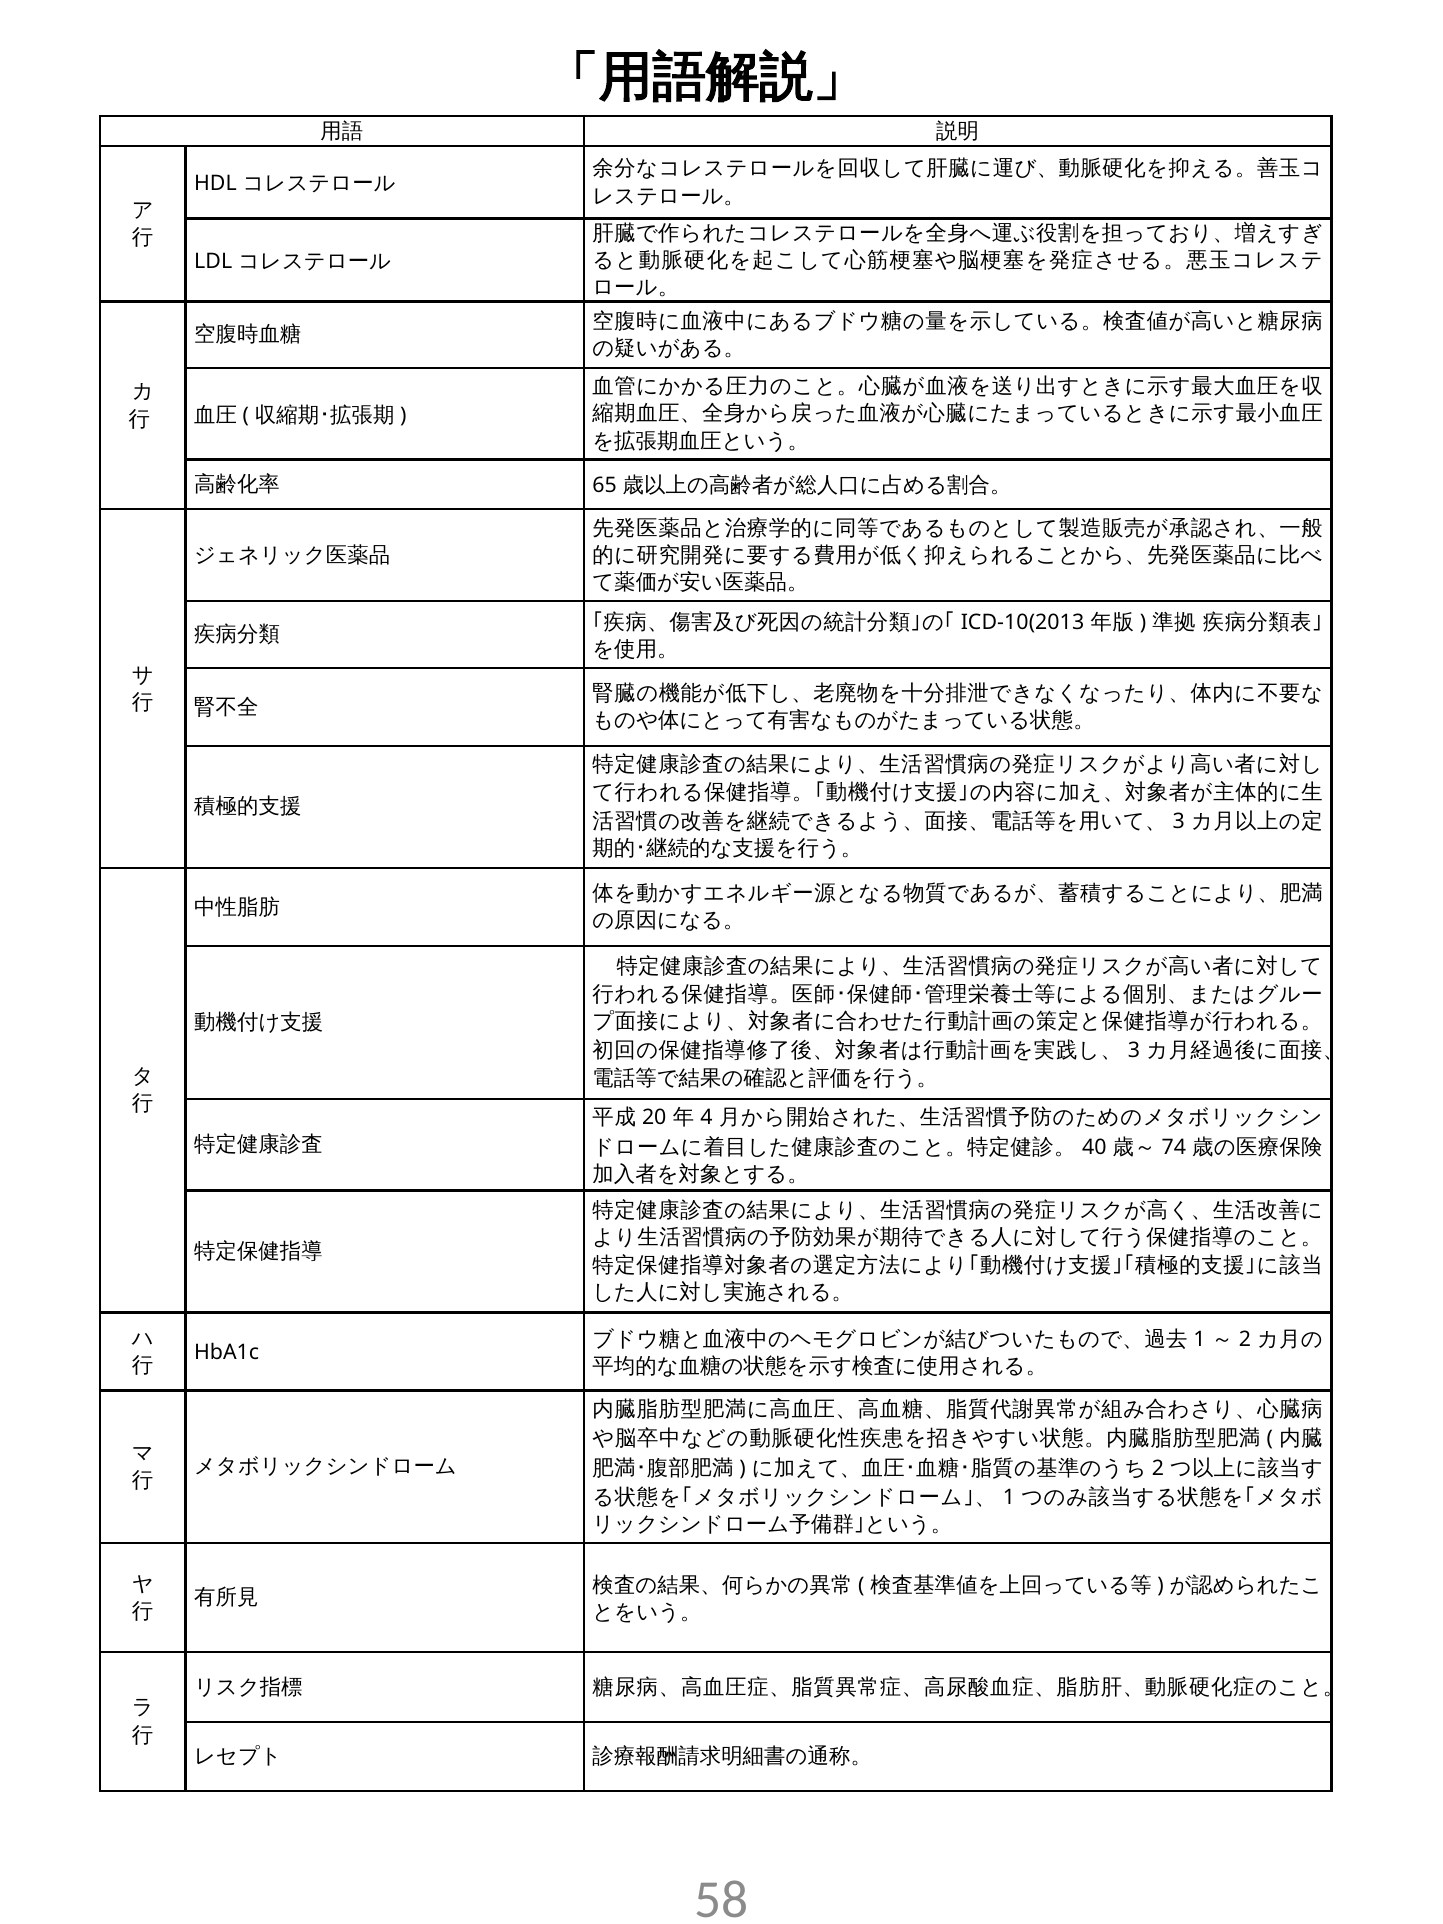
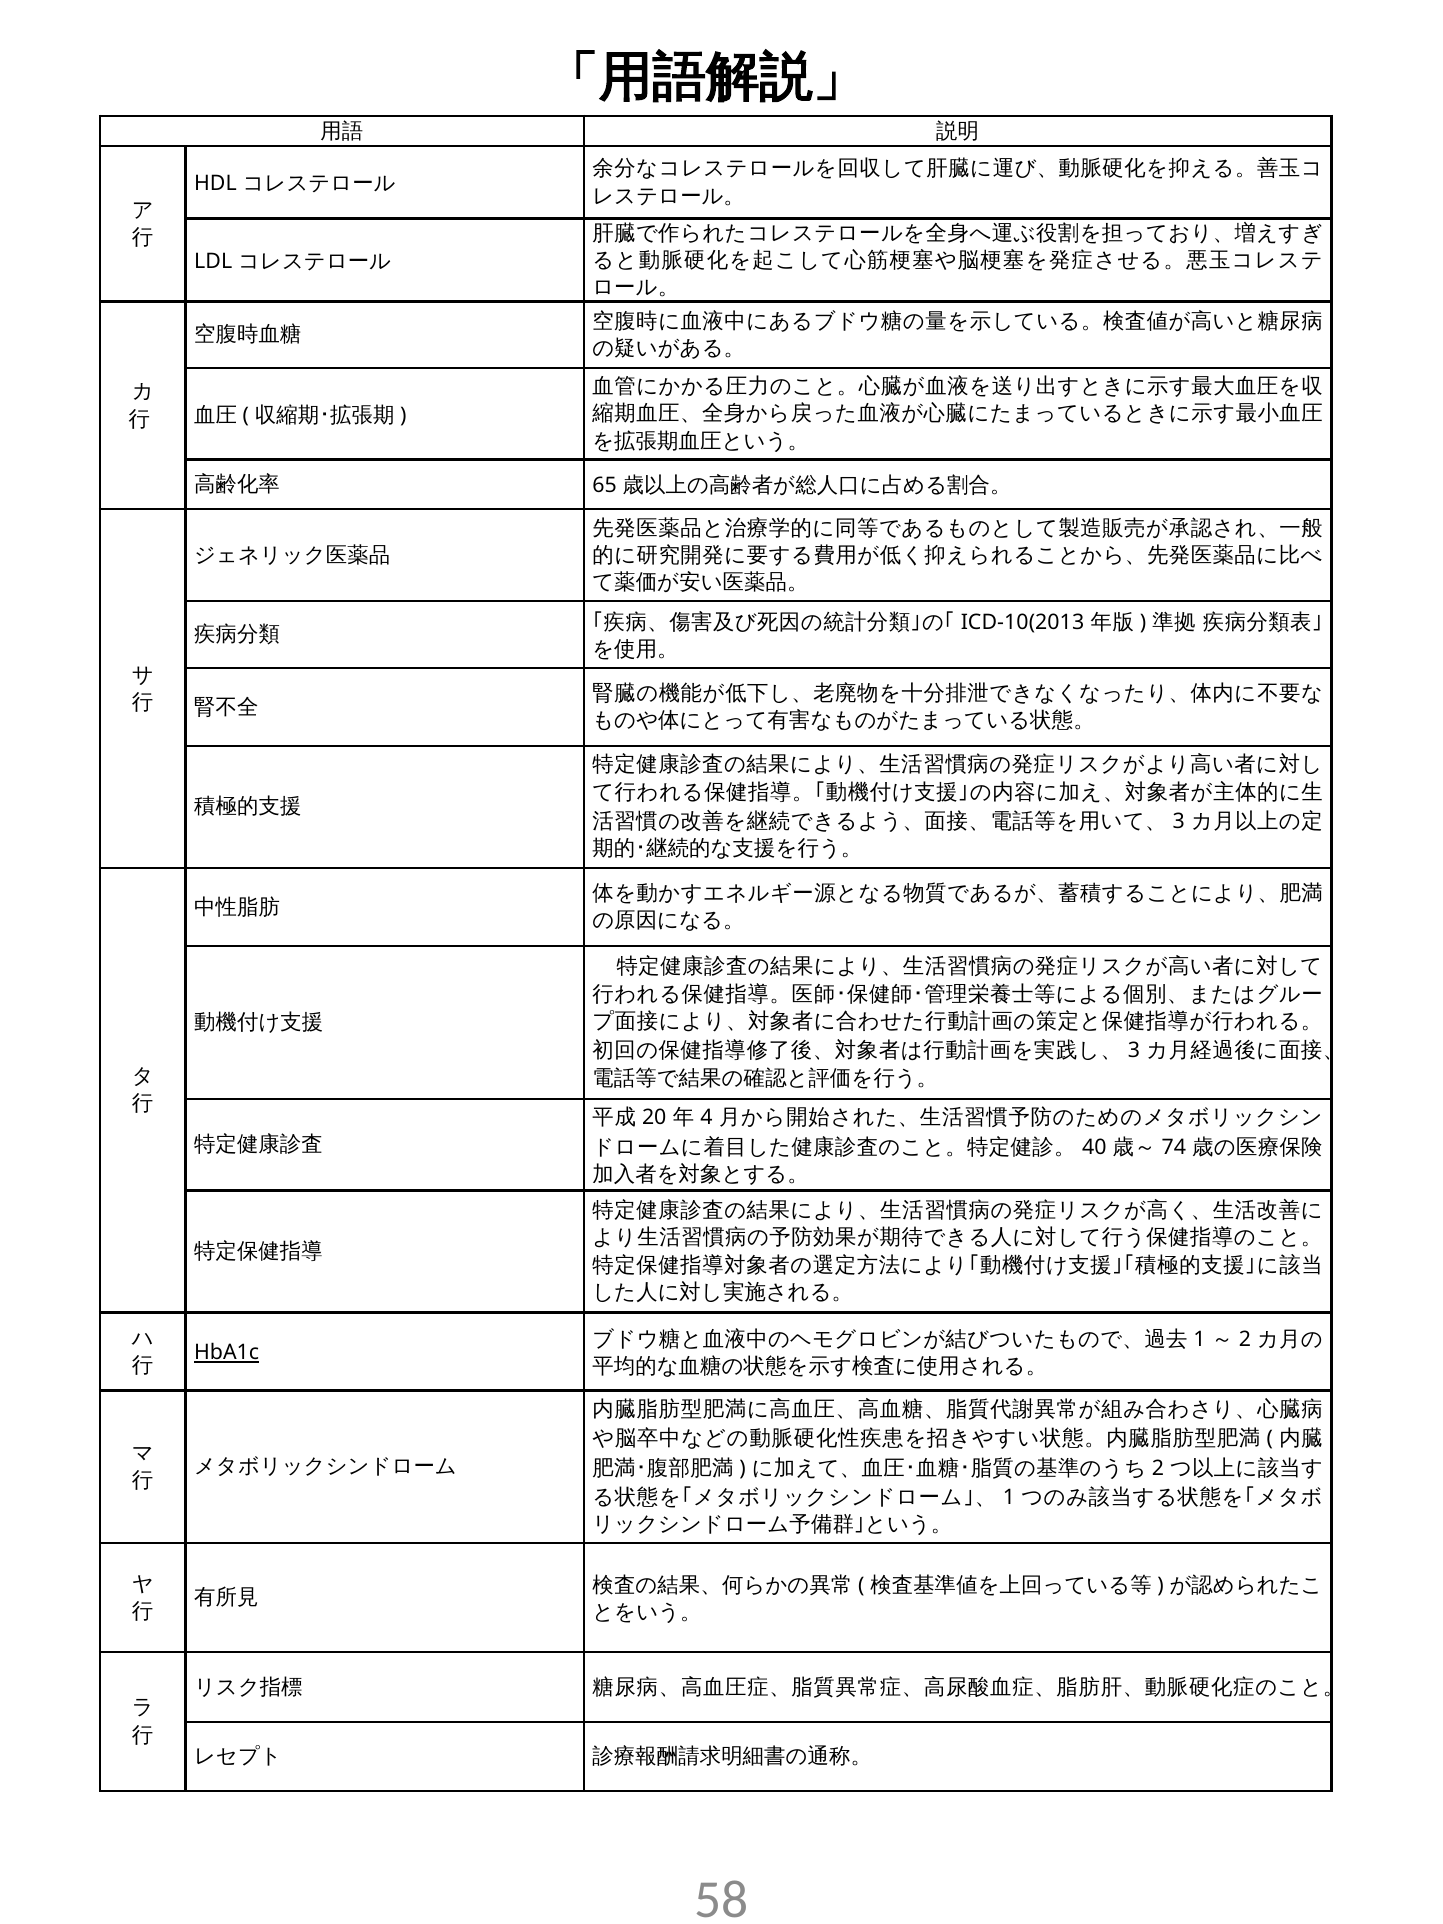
HbA1c underline: none -> present
